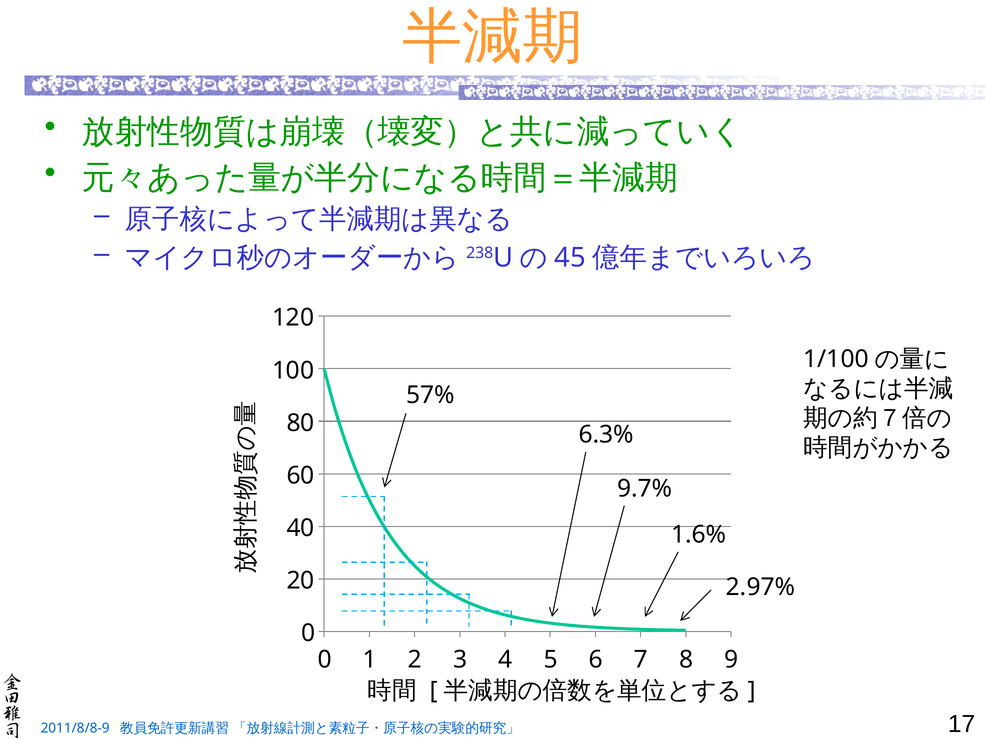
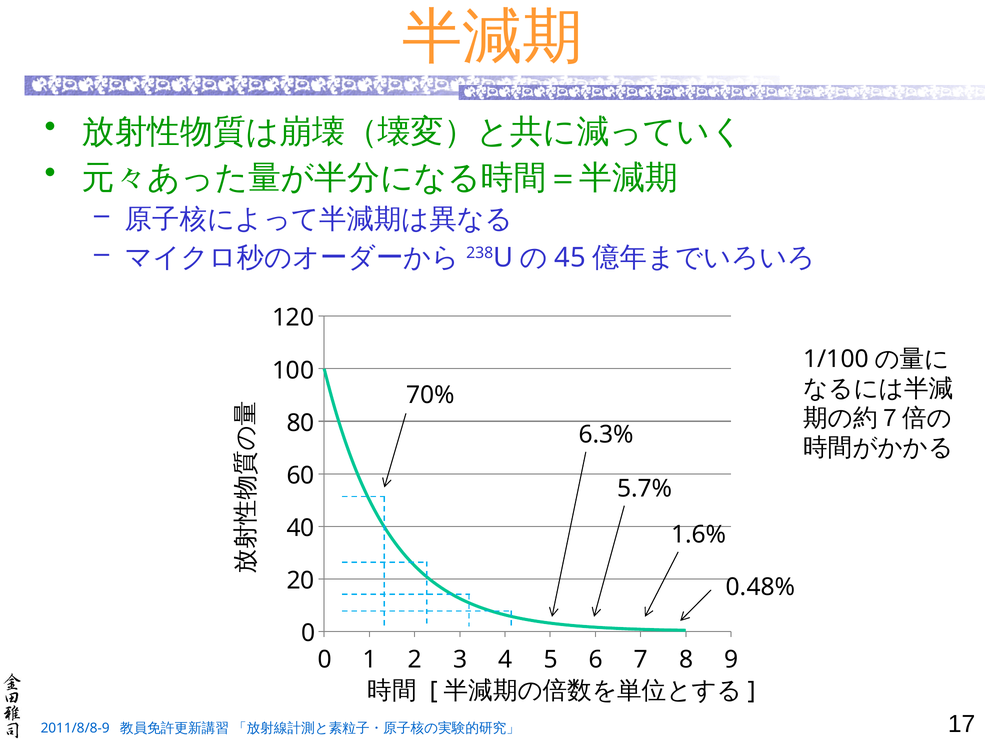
57%: 57% -> 70%
9.7%: 9.7% -> 5.7%
2.97%: 2.97% -> 0.48%
